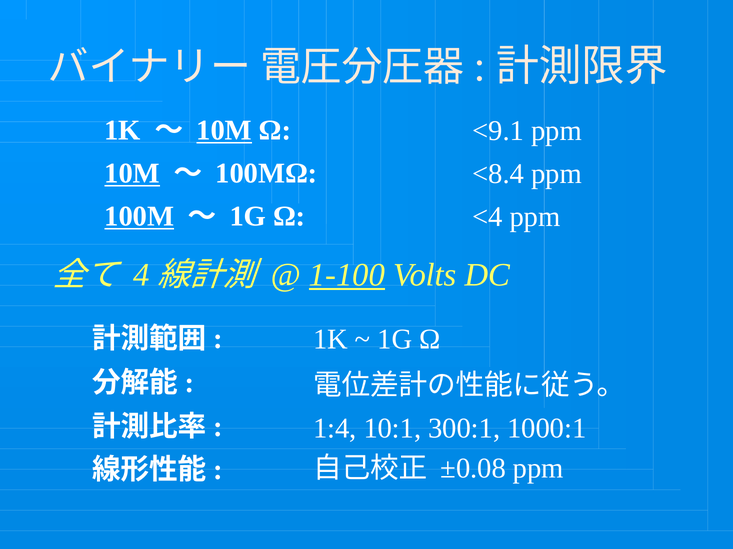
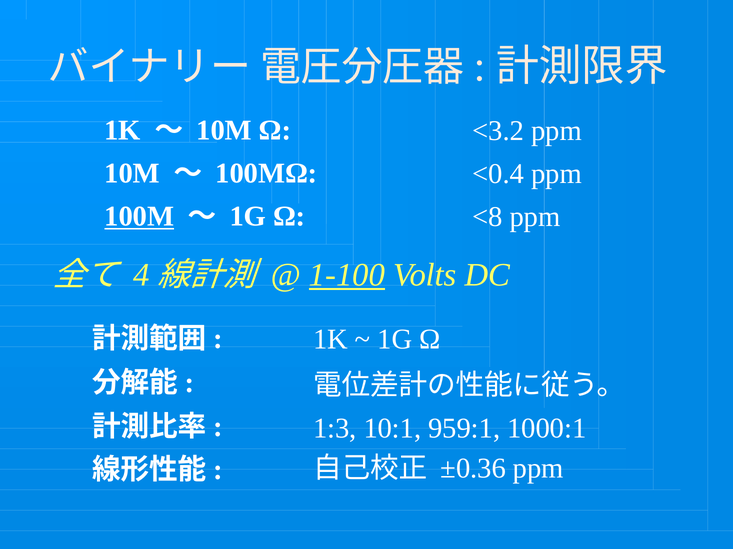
10M at (224, 130) underline: present -> none
<9.1: <9.1 -> <3.2
10M at (132, 173) underline: present -> none
<8.4: <8.4 -> <0.4
<4: <4 -> <8
1:4: 1:4 -> 1:3
300:1: 300:1 -> 959:1
±0.08: ±0.08 -> ±0.36
